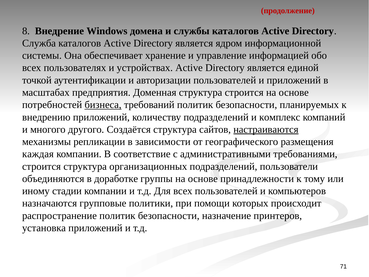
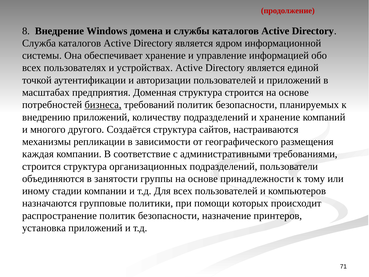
и комплекс: комплекс -> хранение
настраиваются underline: present -> none
доработке: доработке -> занятости
